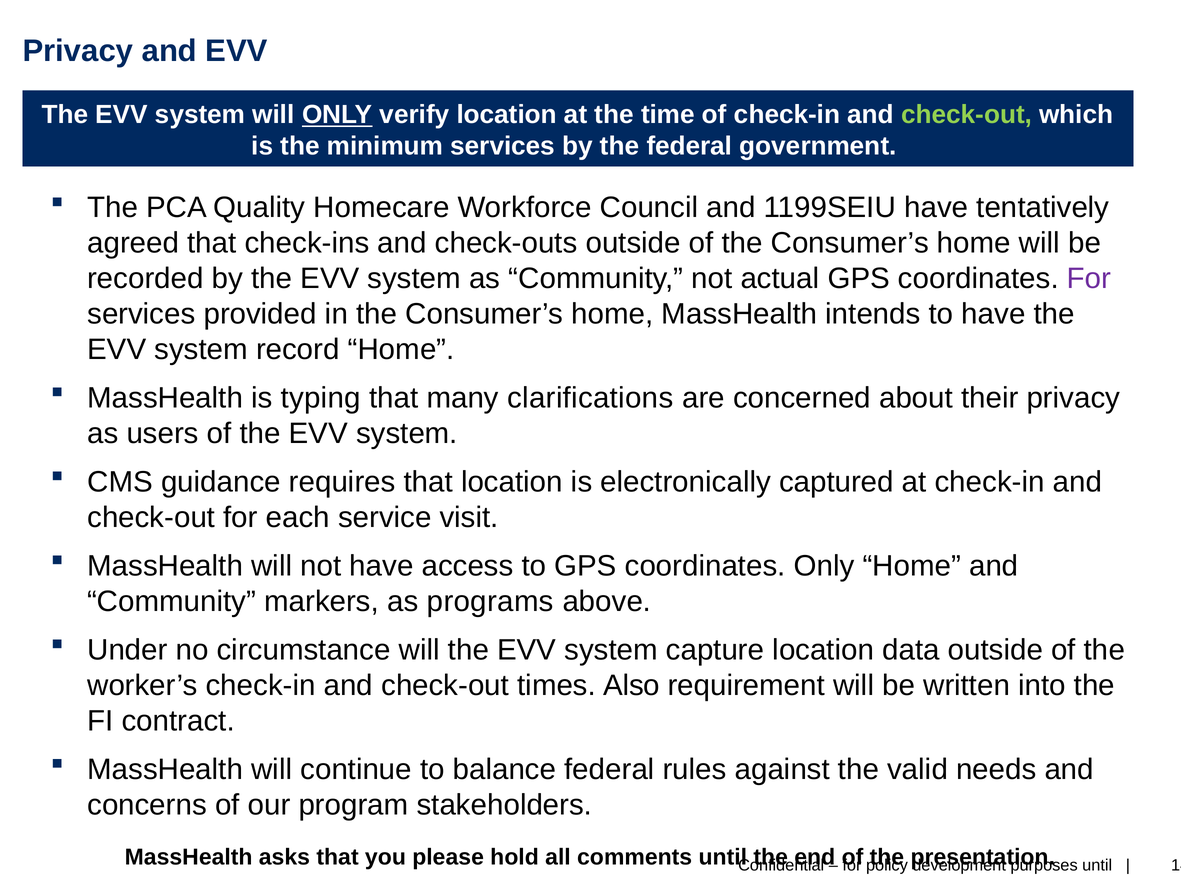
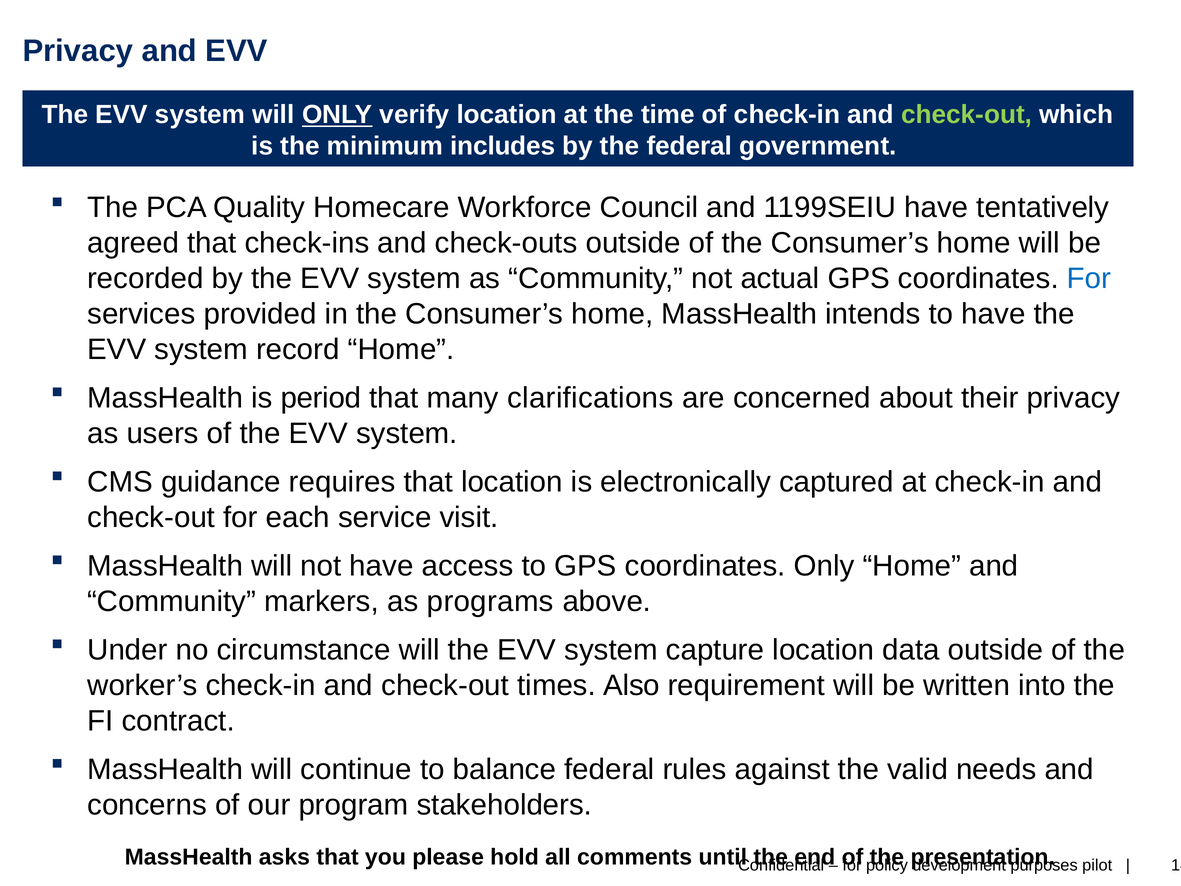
minimum services: services -> includes
For at (1089, 279) colour: purple -> blue
typing: typing -> period
until at (1097, 865): until -> pilot
